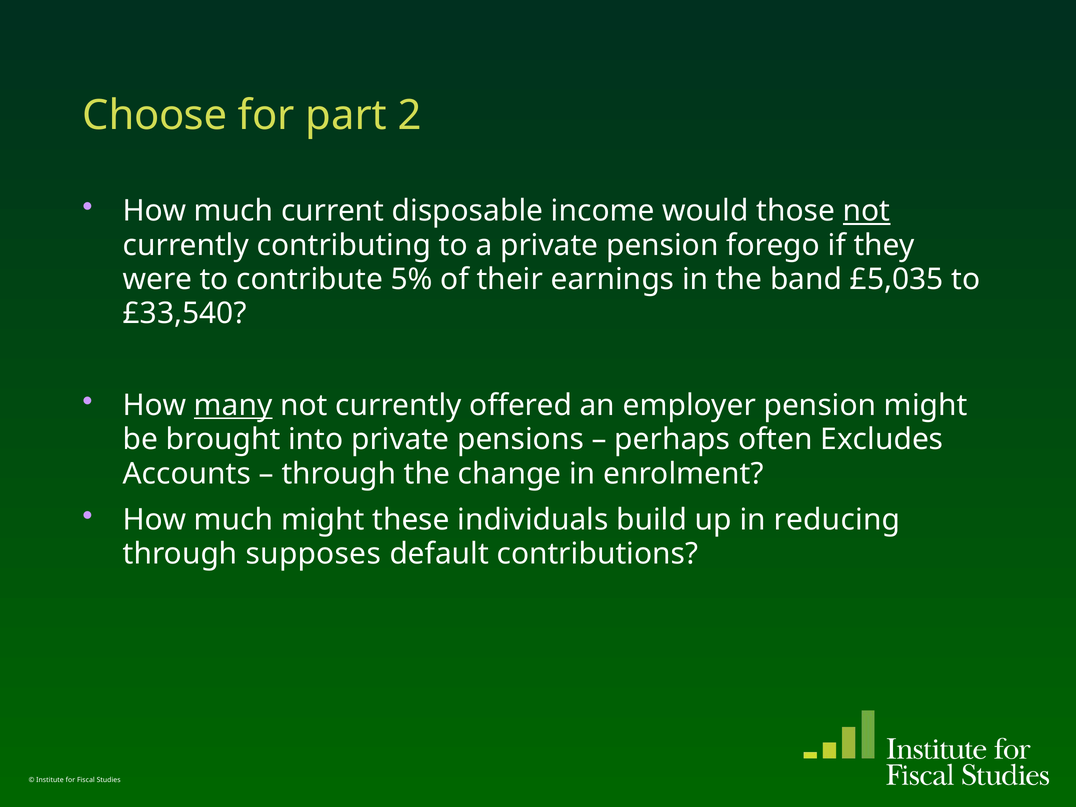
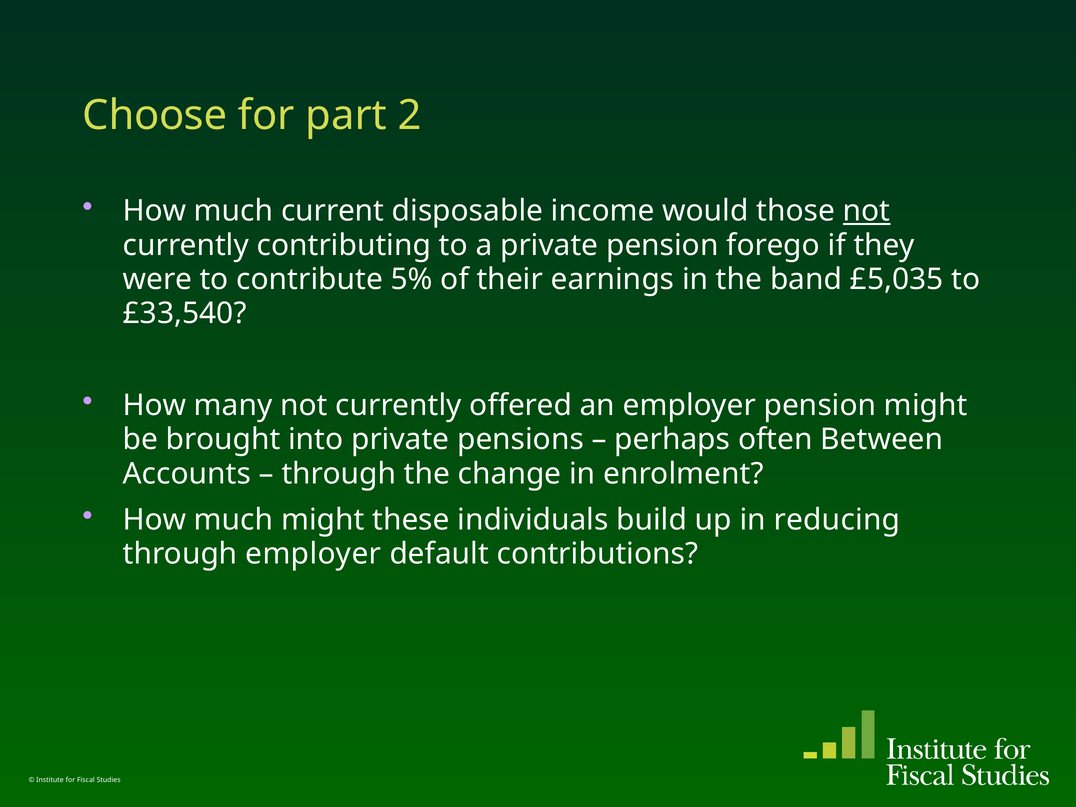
many underline: present -> none
Excludes: Excludes -> Between
through supposes: supposes -> employer
